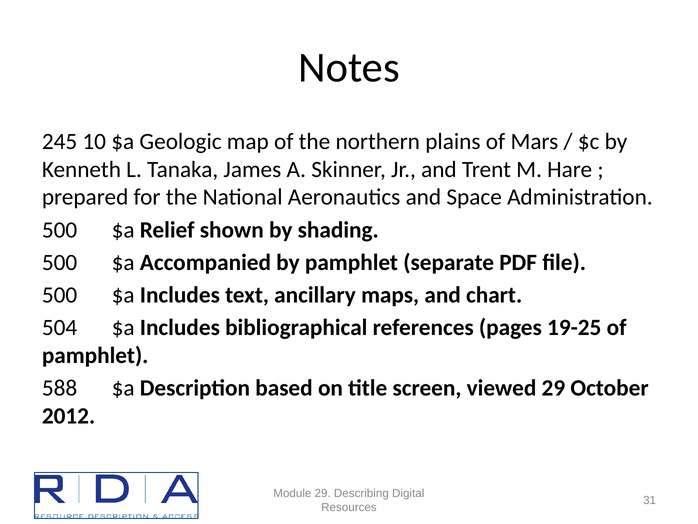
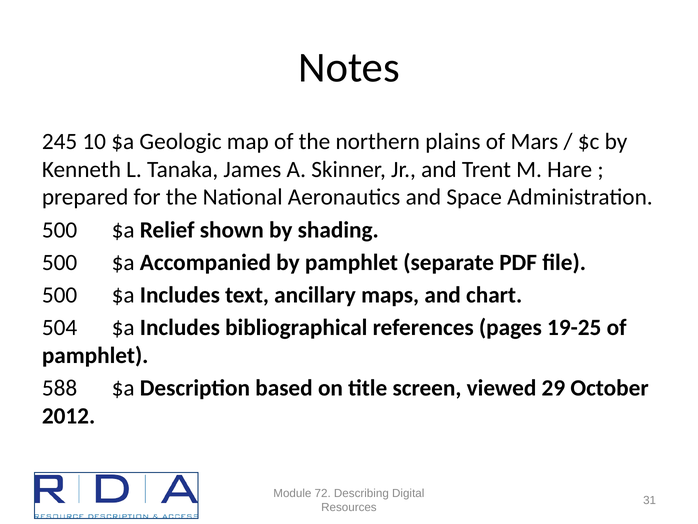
Module 29: 29 -> 72
